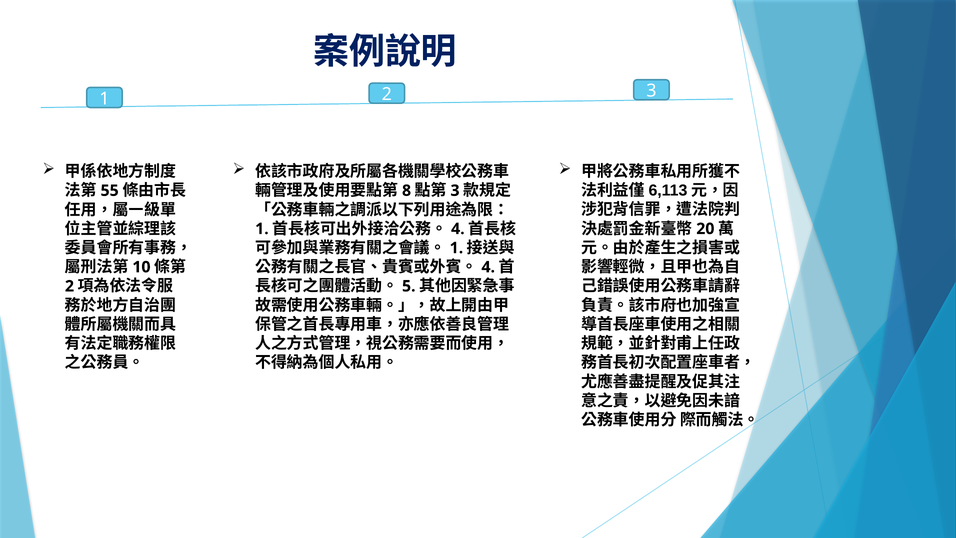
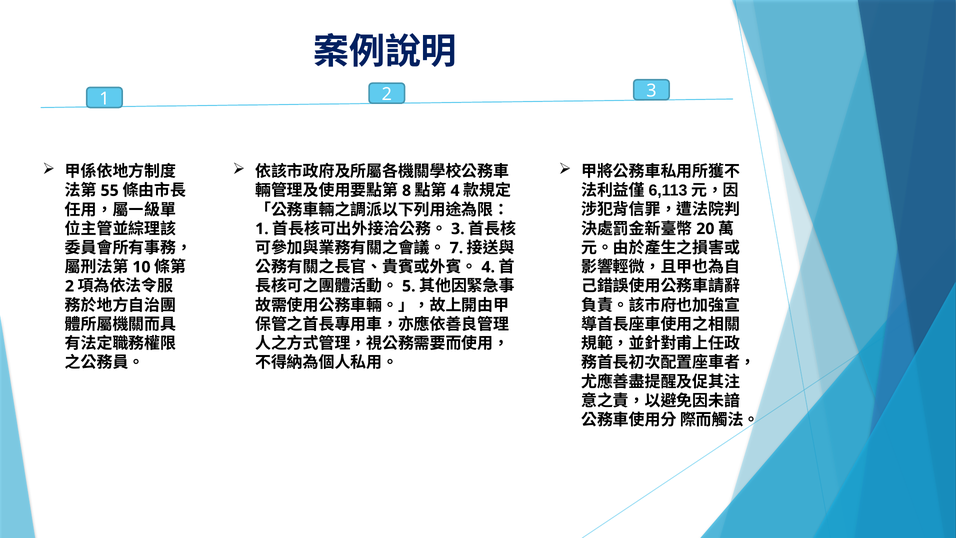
3 at (455, 191): 3 -> 4
4 at (458, 229): 4 -> 3
1 at (456, 248): 1 -> 7
